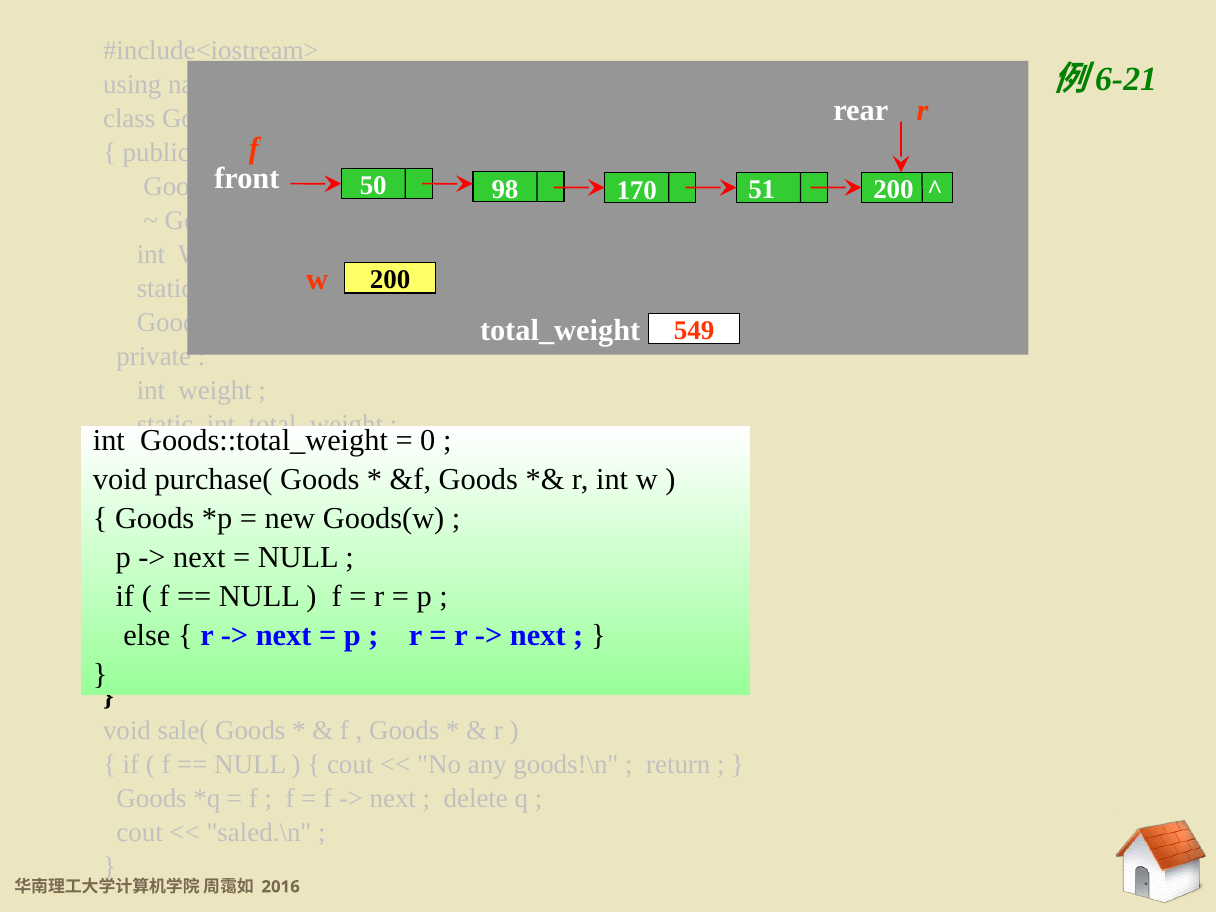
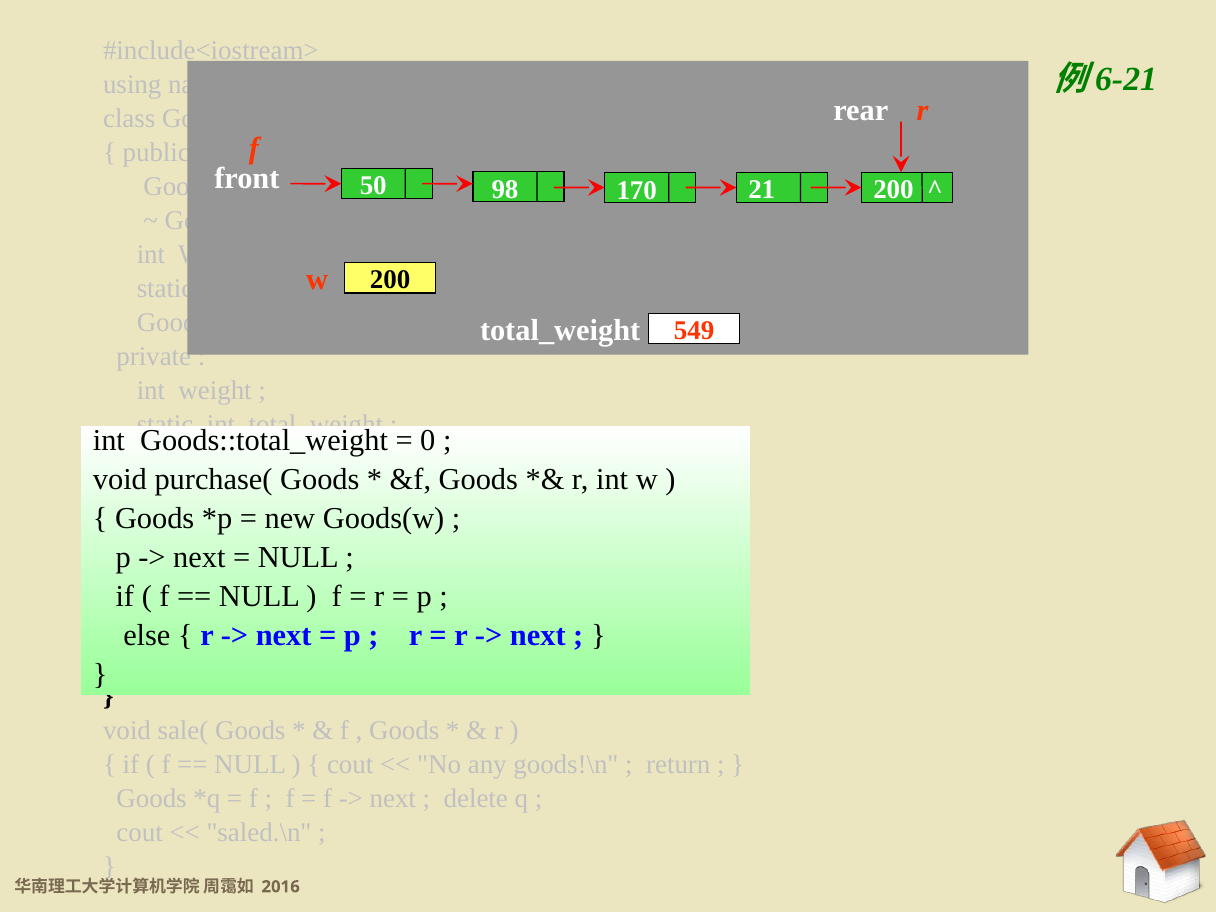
51: 51 -> 21
